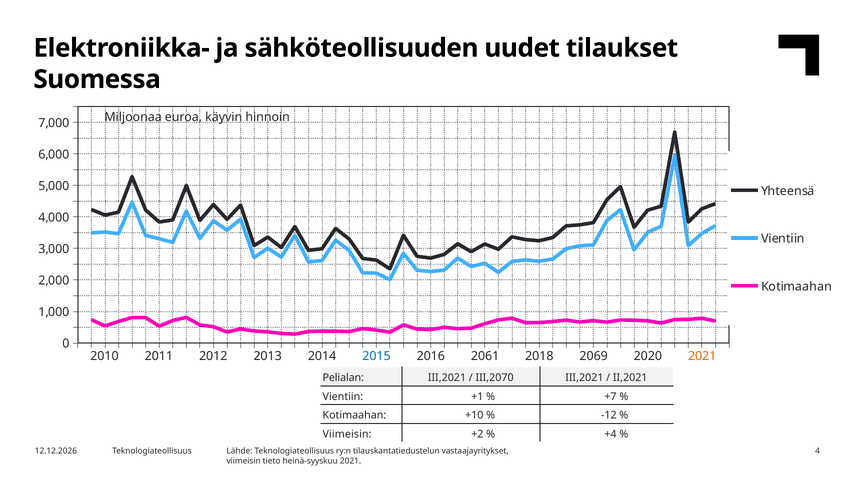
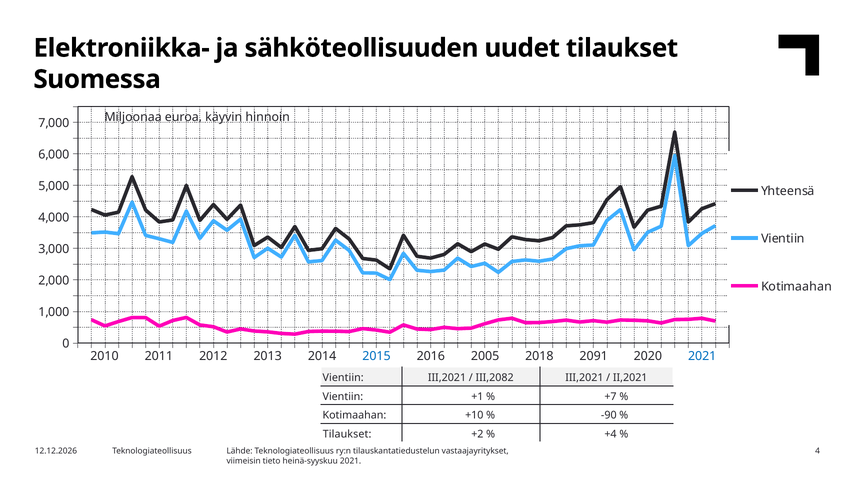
2061: 2061 -> 2005
2069: 2069 -> 2091
2021 at (702, 357) colour: orange -> blue
Pelialan at (343, 378): Pelialan -> Vientiin
III,2070: III,2070 -> III,2082
-12: -12 -> -90
Viimeisin at (347, 434): Viimeisin -> Tilaukset
